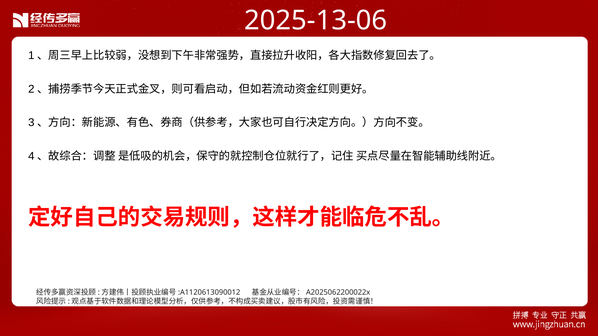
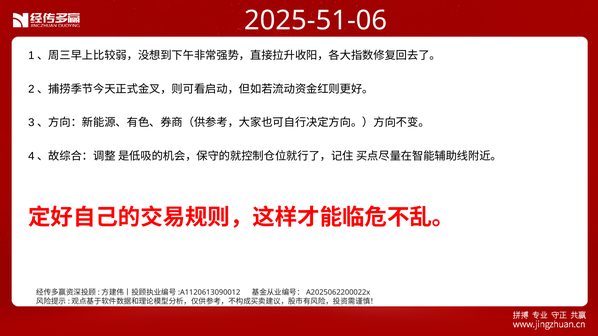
2025-13-06: 2025-13-06 -> 2025-51-06
